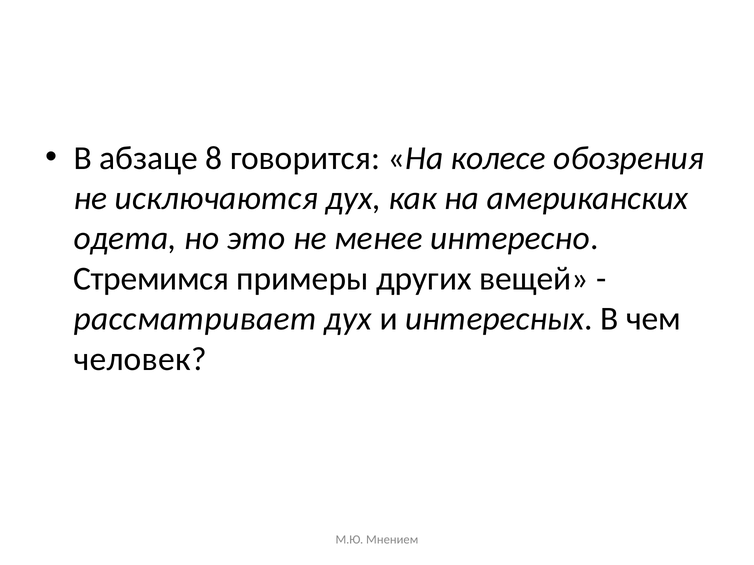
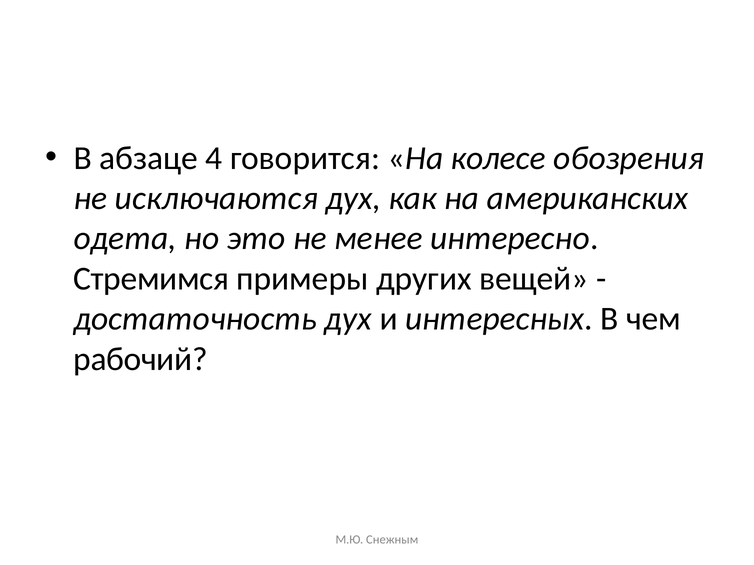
8: 8 -> 4
рассматривает: рассматривает -> достаточность
человек: человек -> рабочий
Мнением: Мнением -> Снежным
